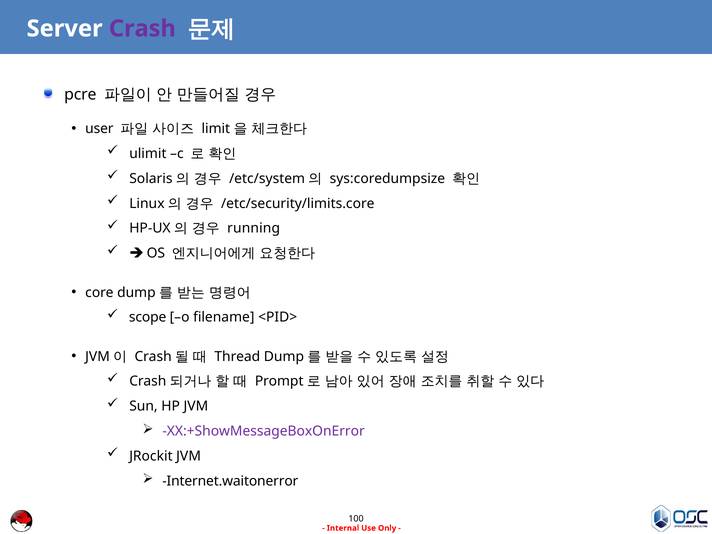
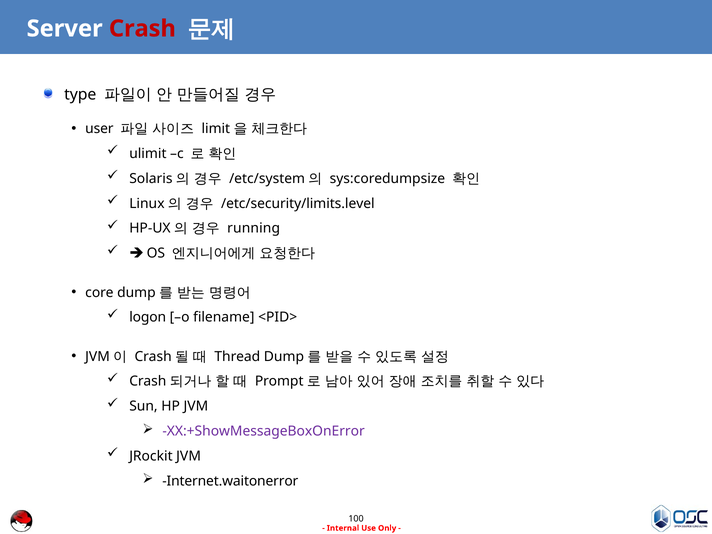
Crash colour: purple -> red
pcre: pcre -> type
/etc/security/limits.core: /etc/security/limits.core -> /etc/security/limits.level
scope: scope -> logon
